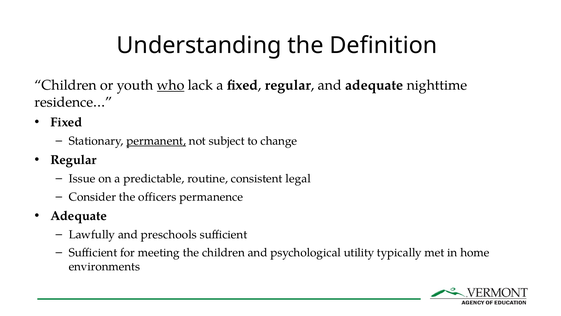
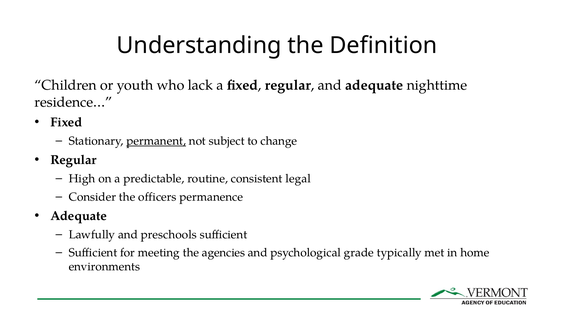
who underline: present -> none
Issue: Issue -> High
the children: children -> agencies
utility: utility -> grade
